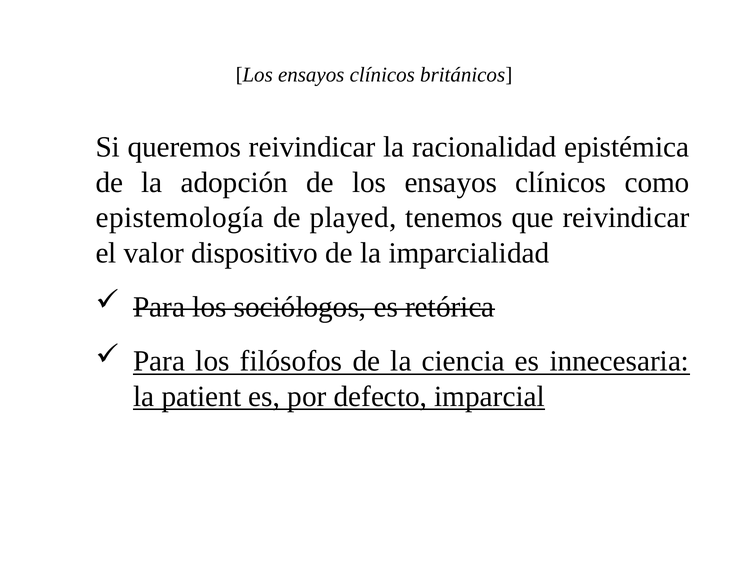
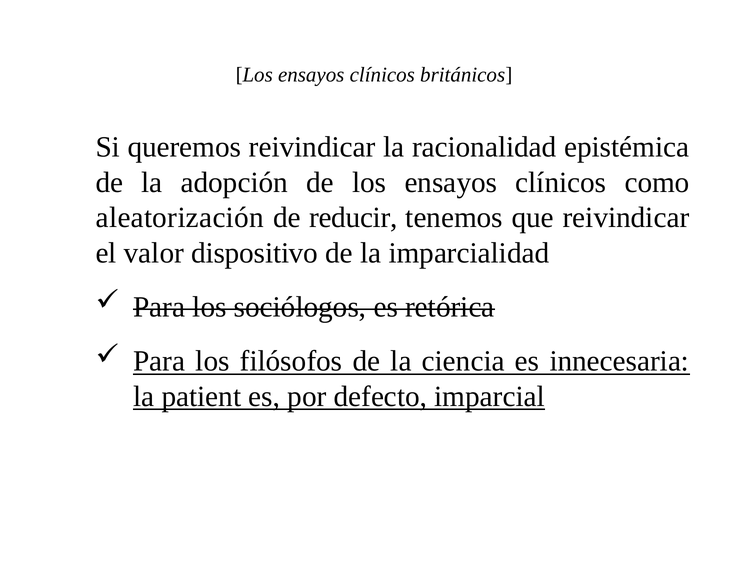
epistemología: epistemología -> aleatorización
played: played -> reducir
